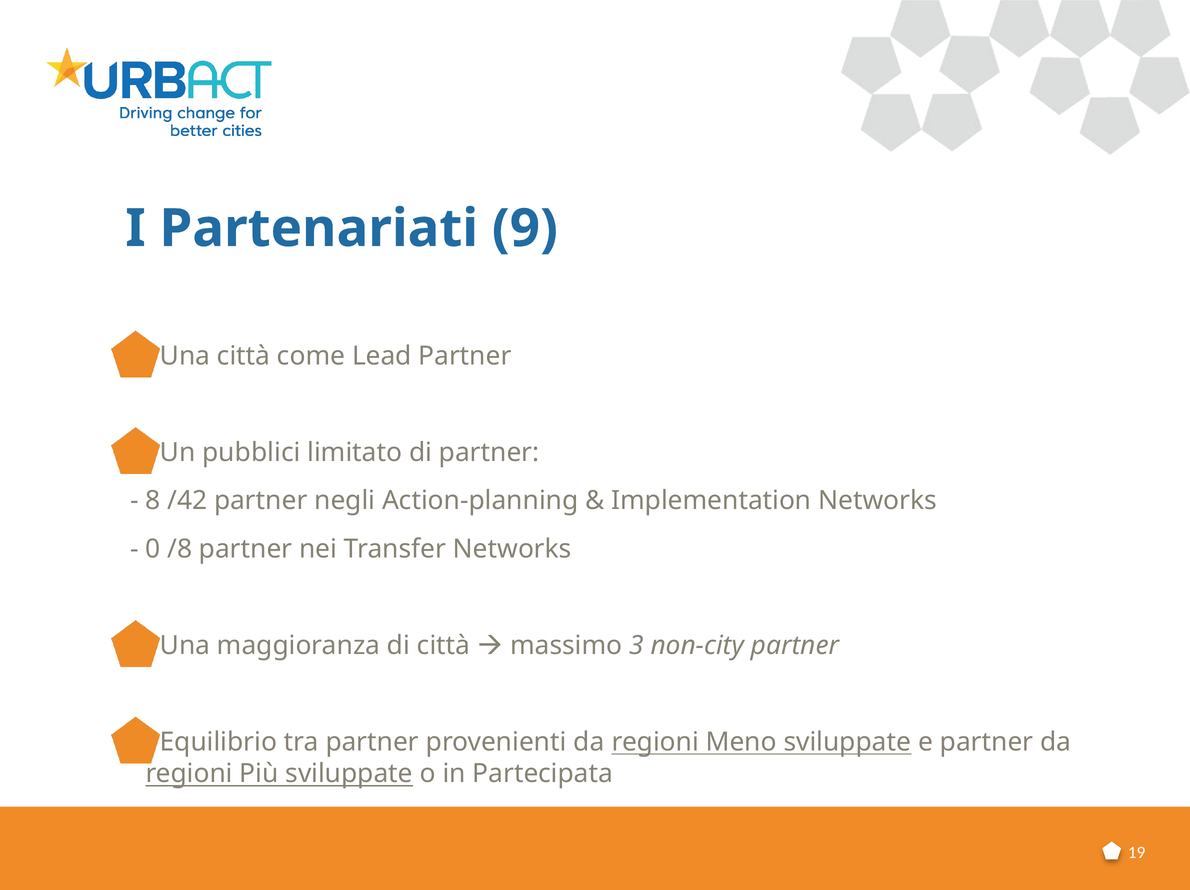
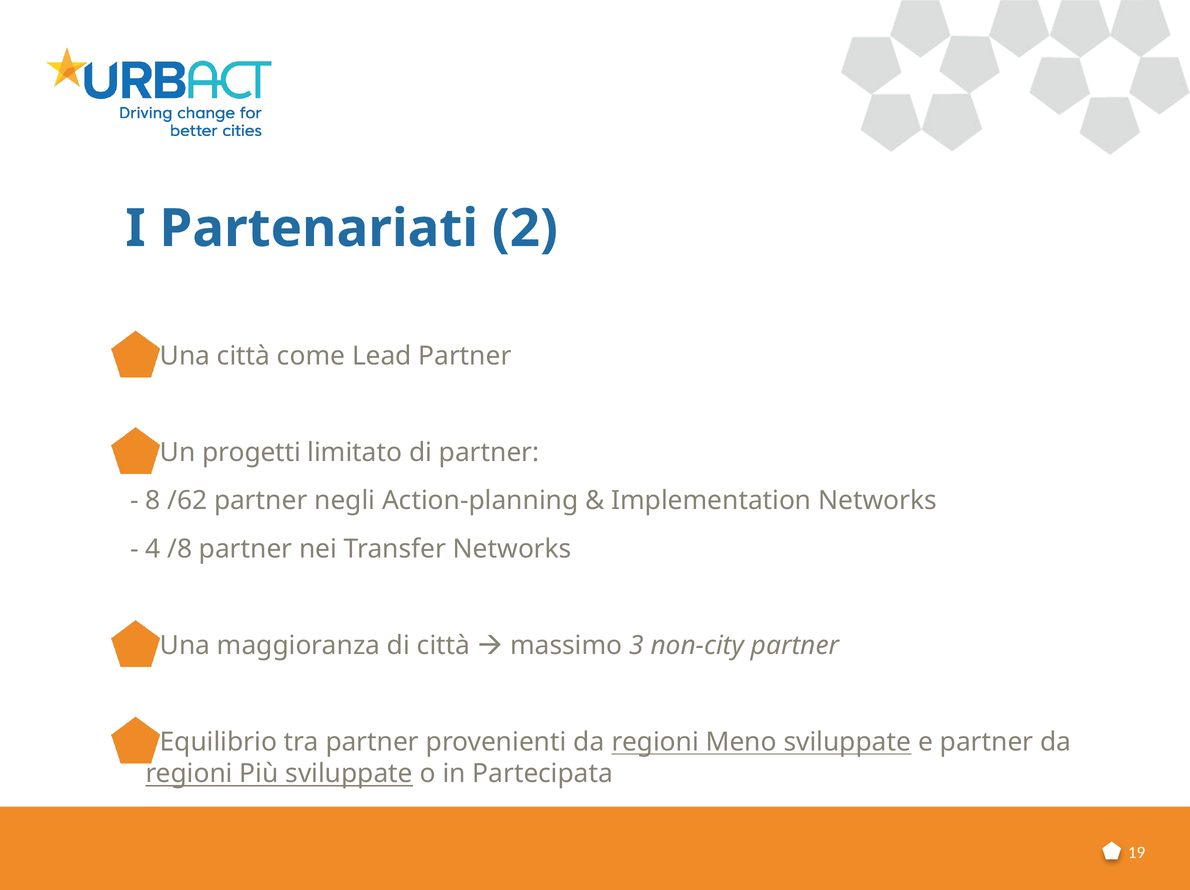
9: 9 -> 2
pubblici: pubblici -> progetti
/42: /42 -> /62
0: 0 -> 4
